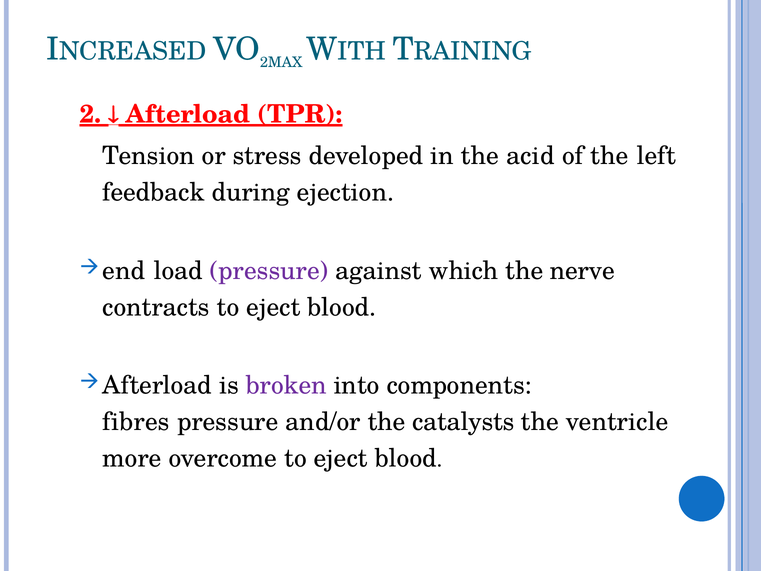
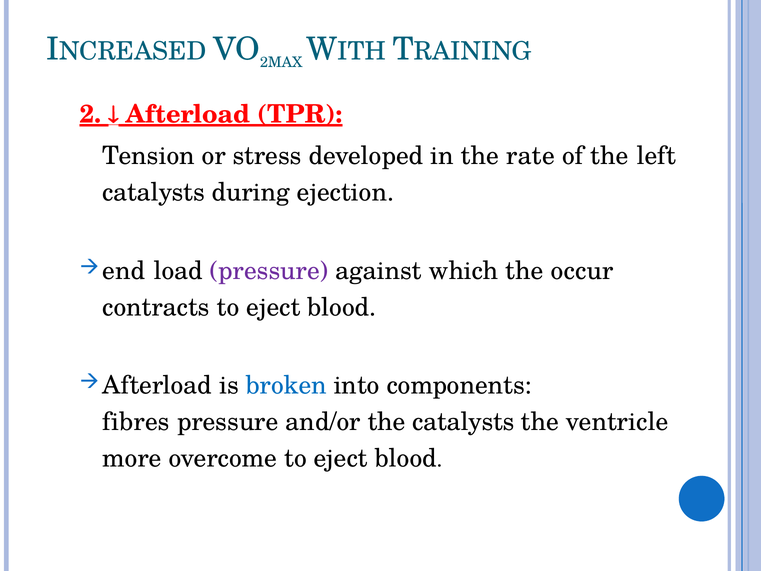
acid: acid -> rate
feedback at (154, 192): feedback -> catalysts
nerve: nerve -> occur
broken colour: purple -> blue
